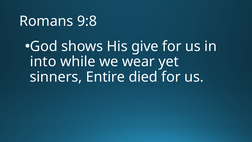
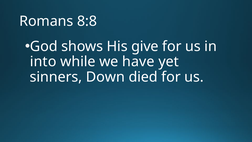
9:8: 9:8 -> 8:8
wear: wear -> have
Entire: Entire -> Down
